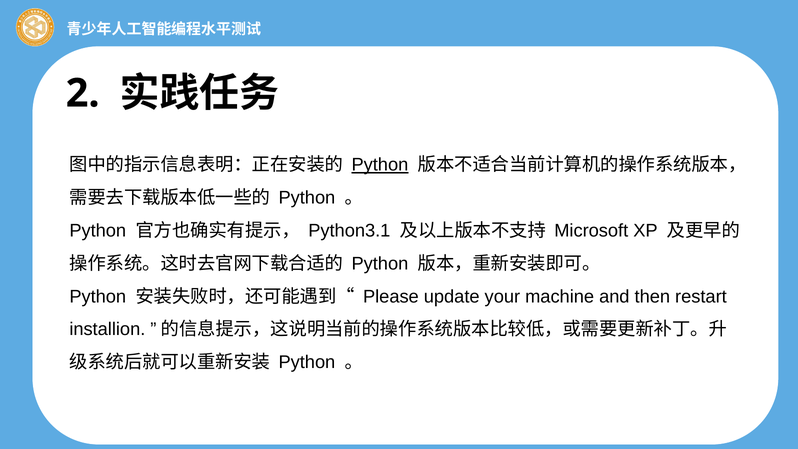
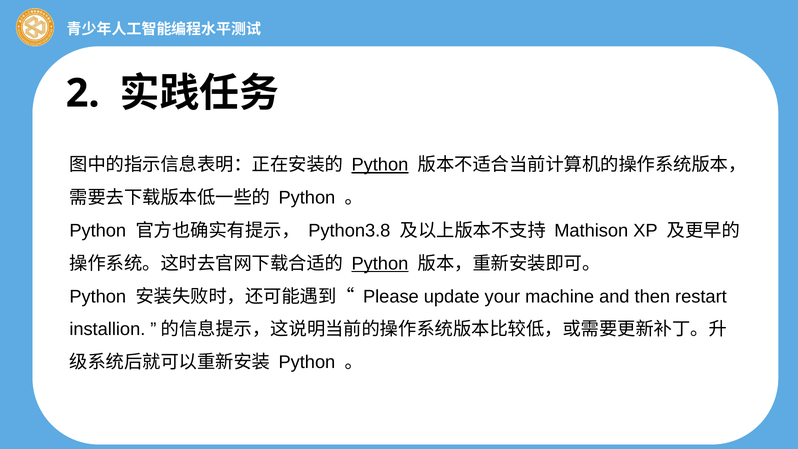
Python3.1: Python3.1 -> Python3.8
Microsoft: Microsoft -> Mathison
Python at (380, 264) underline: none -> present
